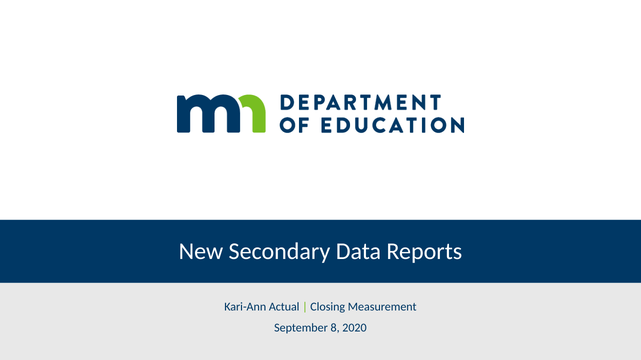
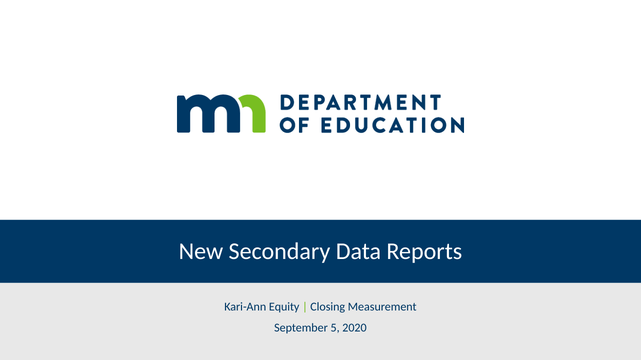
Actual: Actual -> Equity
8: 8 -> 5
